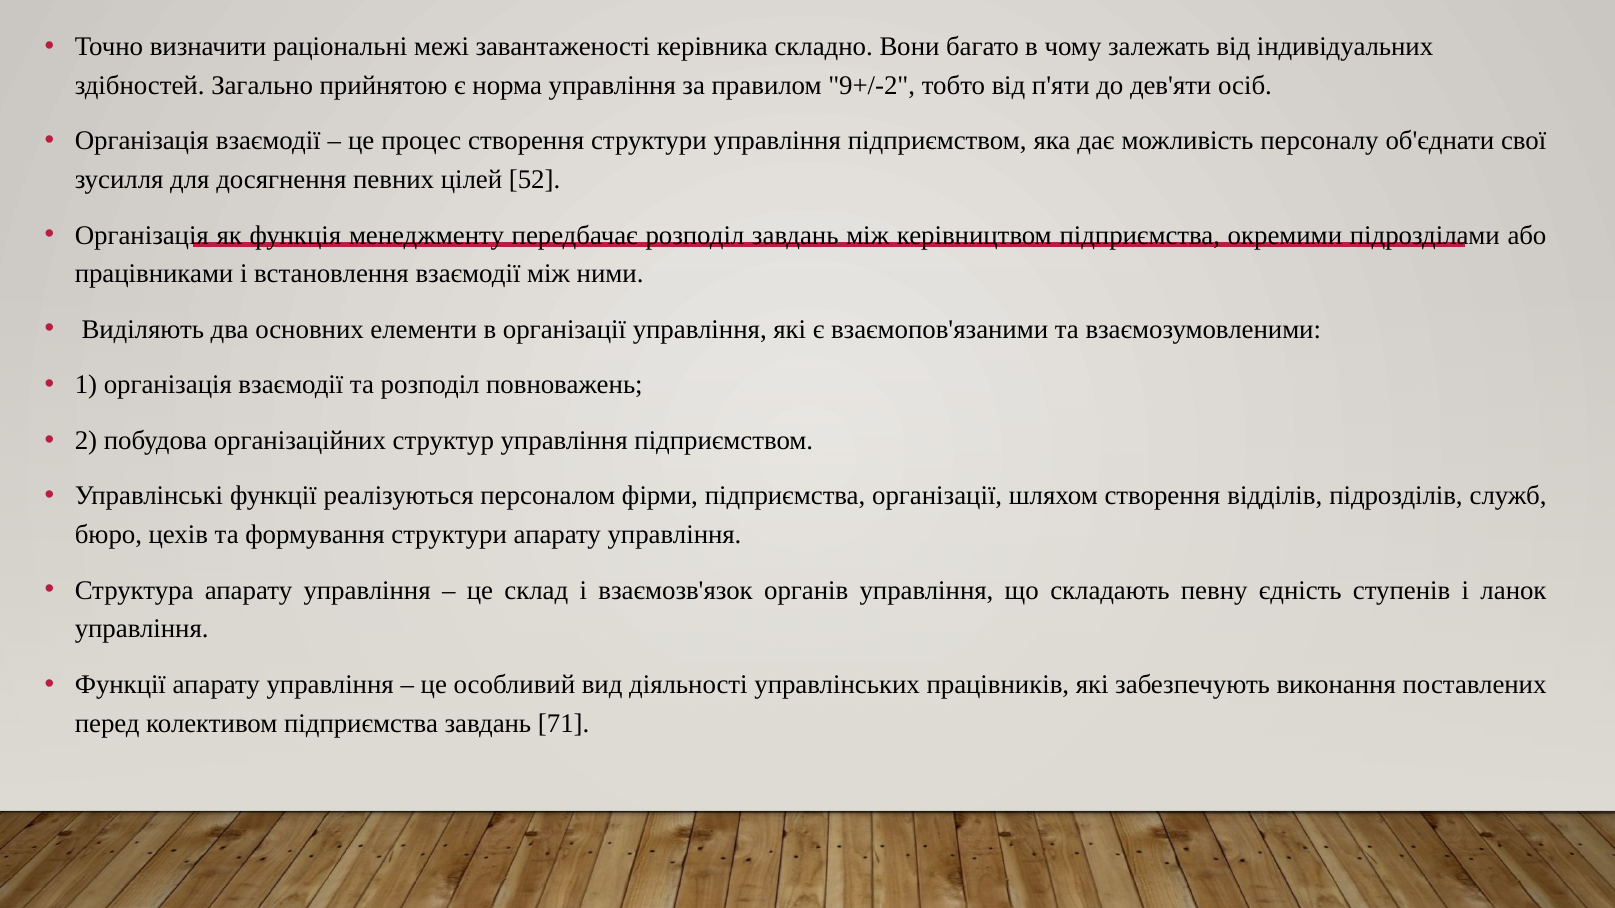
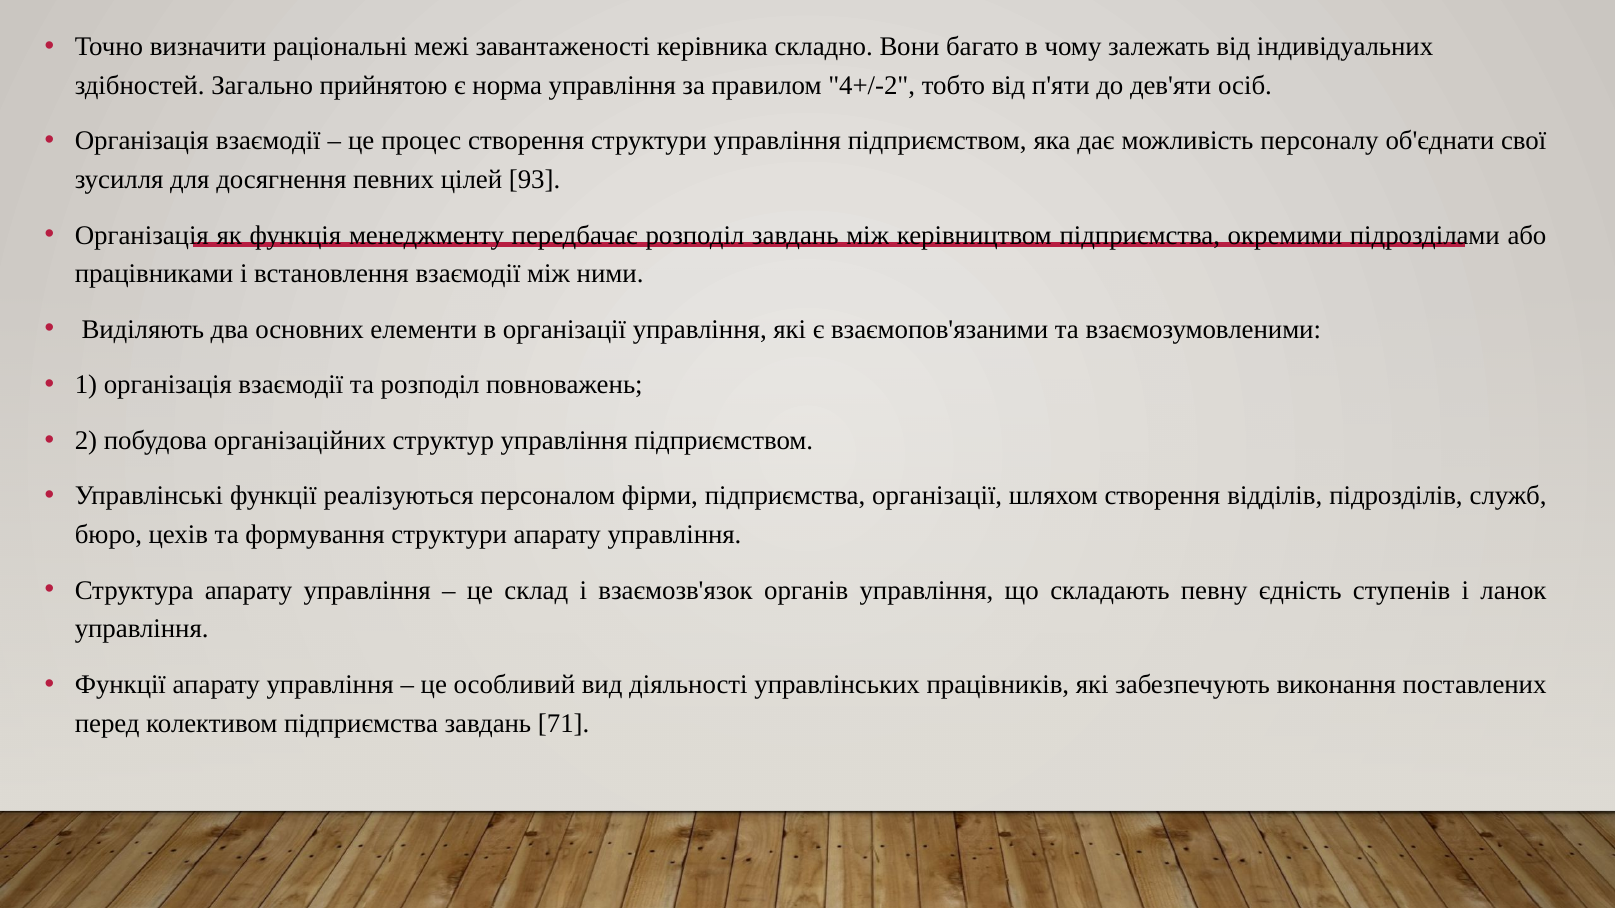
9+/-2: 9+/-2 -> 4+/-2
52: 52 -> 93
